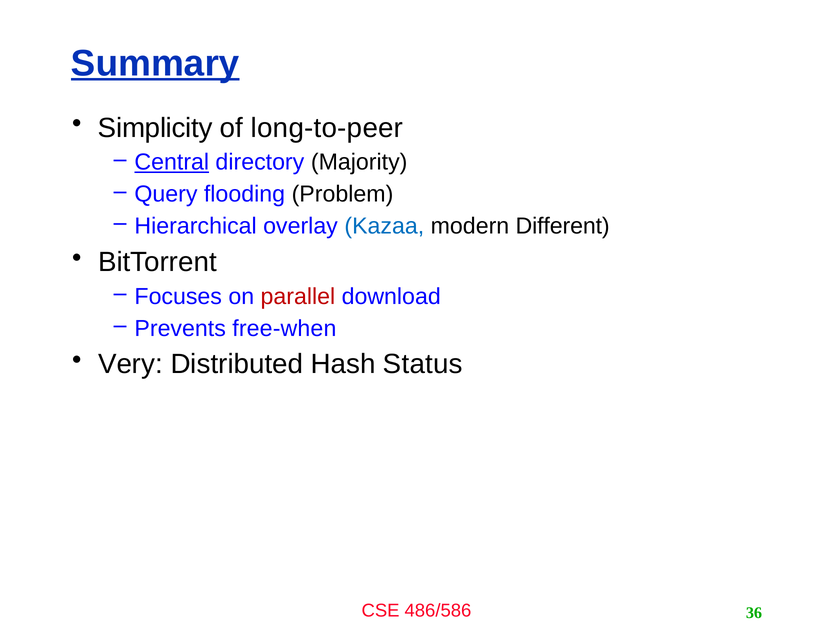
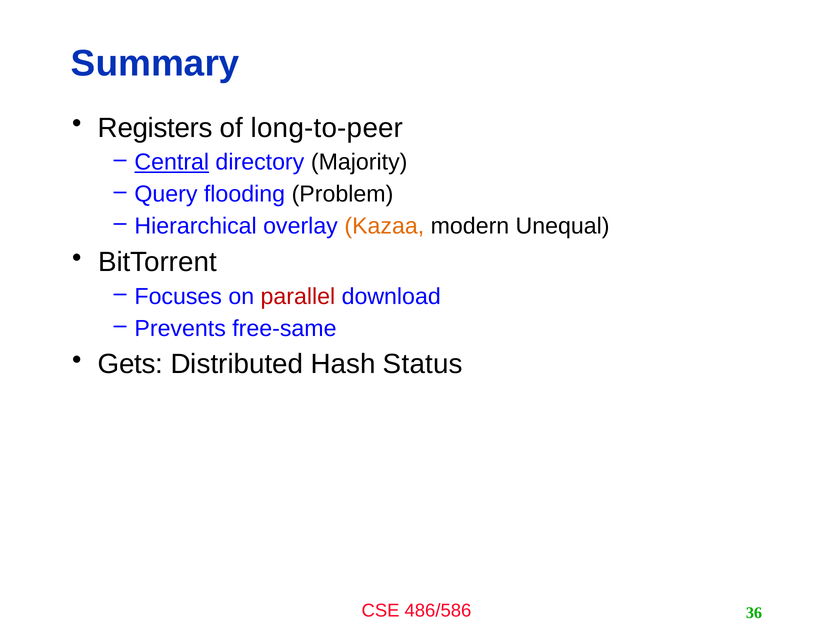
Summary underline: present -> none
Simplicity: Simplicity -> Registers
Kazaa colour: blue -> orange
Different: Different -> Unequal
free-when: free-when -> free-same
Very: Very -> Gets
